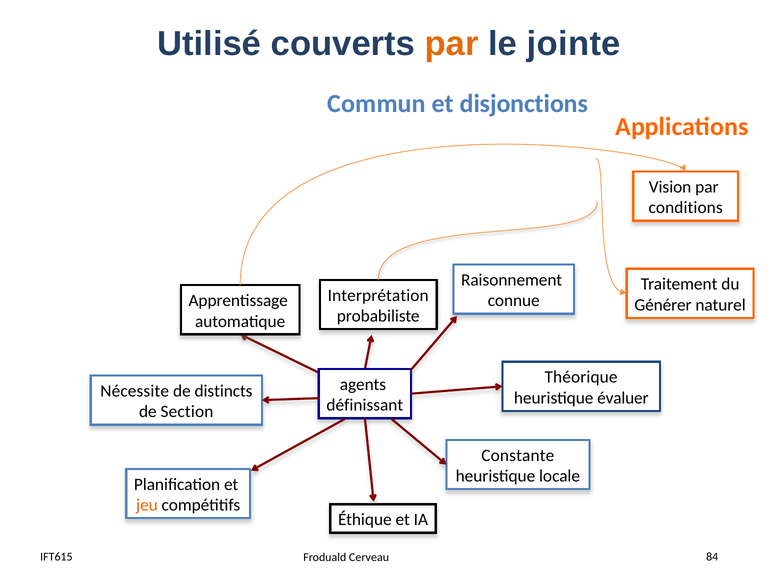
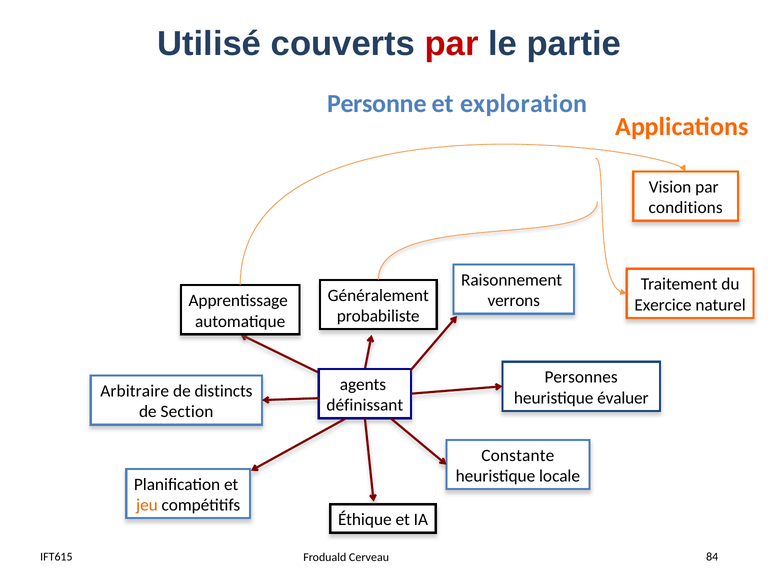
par at (452, 44) colour: orange -> red
jointe: jointe -> partie
Commun: Commun -> Personne
disjonctions: disjonctions -> exploration
Interprétation: Interprétation -> Généralement
connue: connue -> verrons
Générer: Générer -> Exercice
Théorique: Théorique -> Personnes
Nécessite: Nécessite -> Arbitraire
